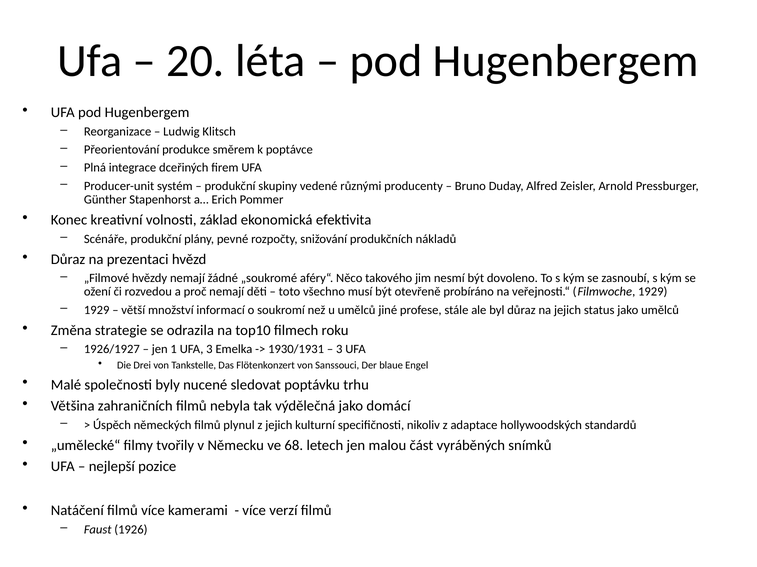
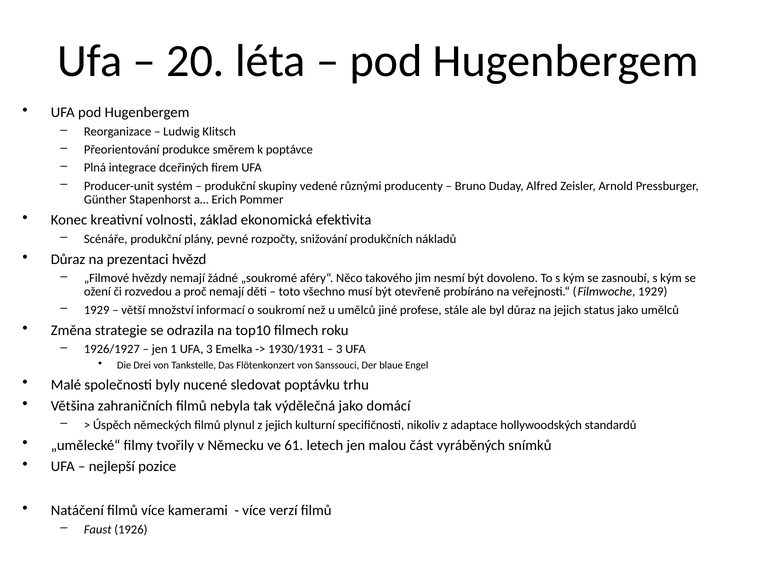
68: 68 -> 61
